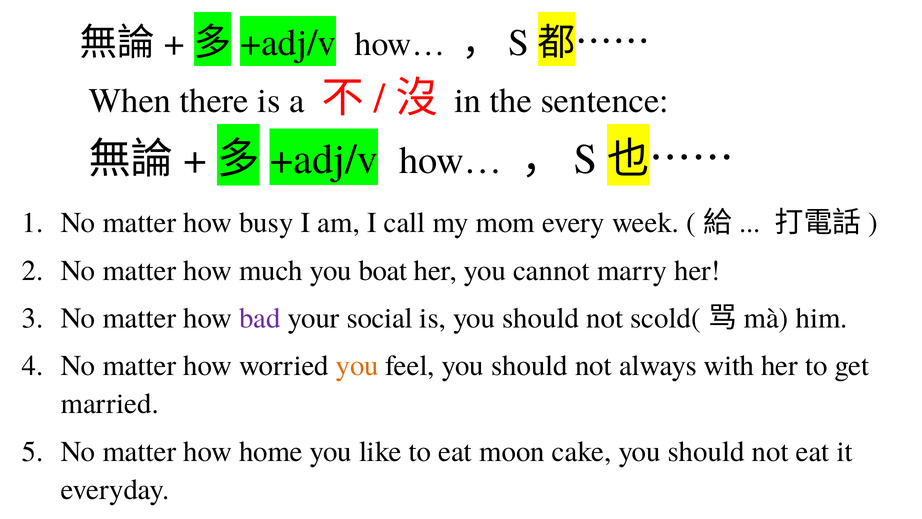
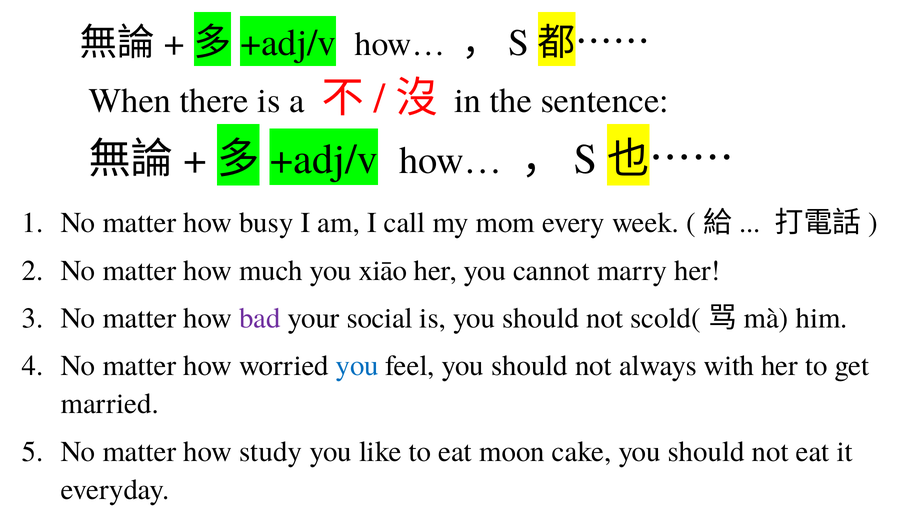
boat: boat -> xiāo
you at (357, 366) colour: orange -> blue
home: home -> study
